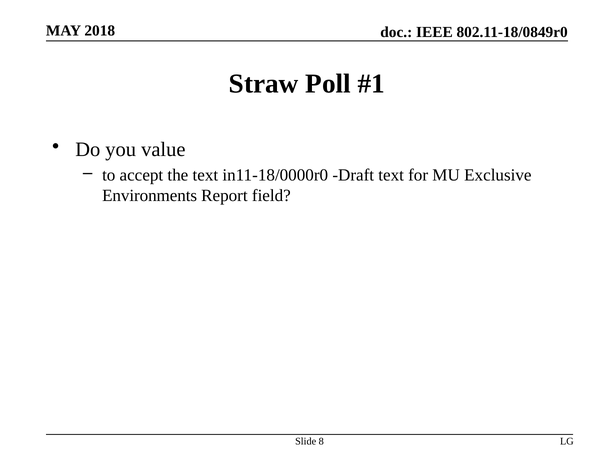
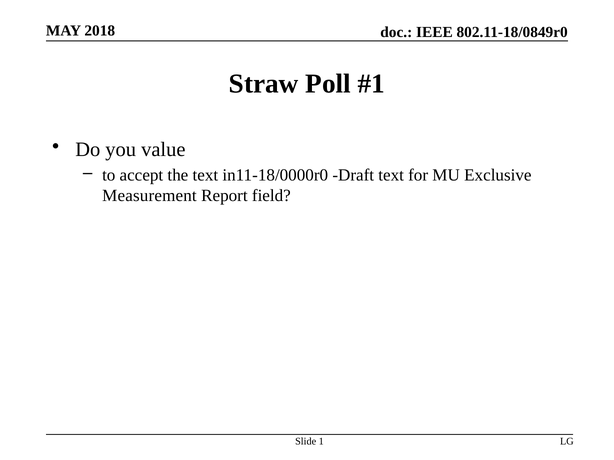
Environments: Environments -> Measurement
8: 8 -> 1
